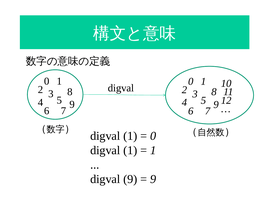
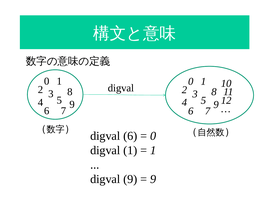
1 at (130, 136): 1 -> 6
